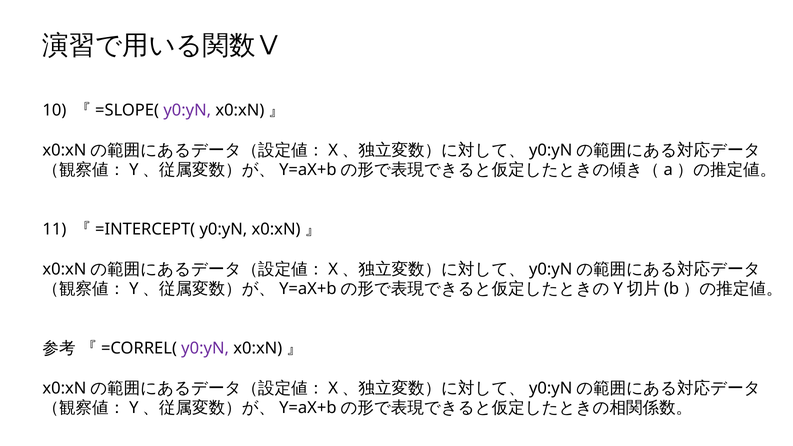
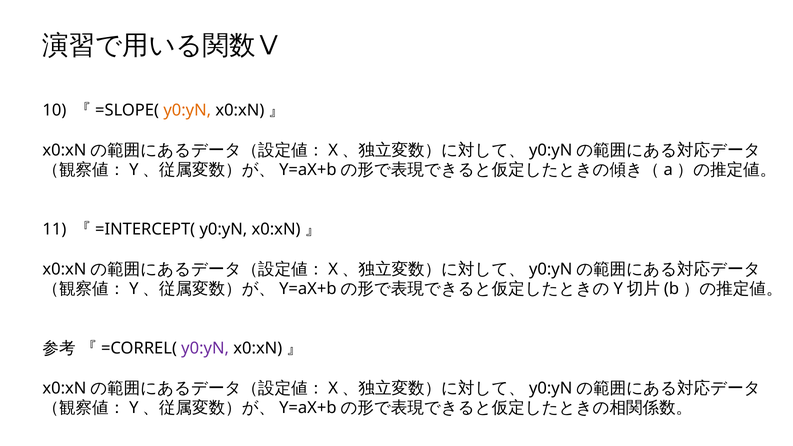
y0:yN at (187, 110) colour: purple -> orange
